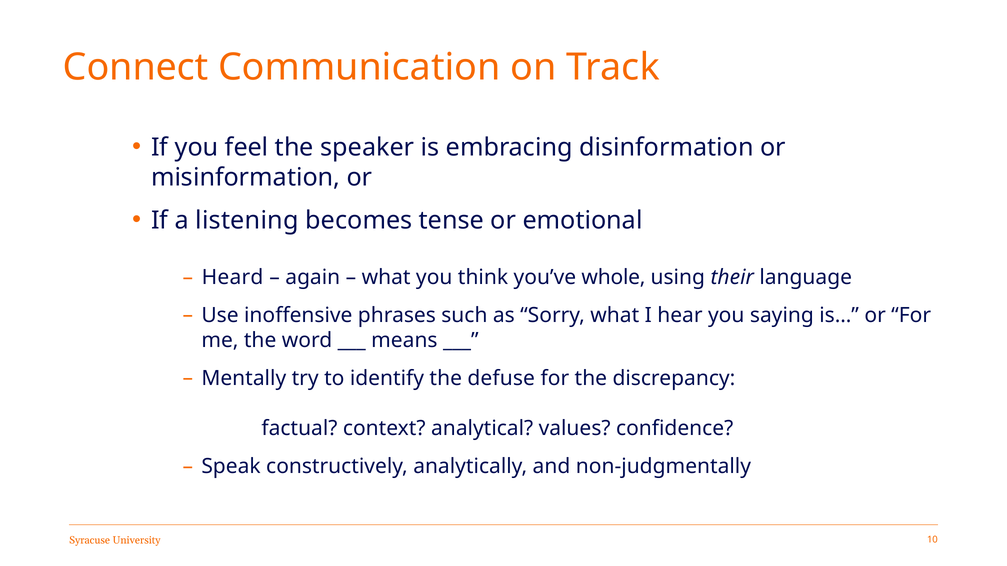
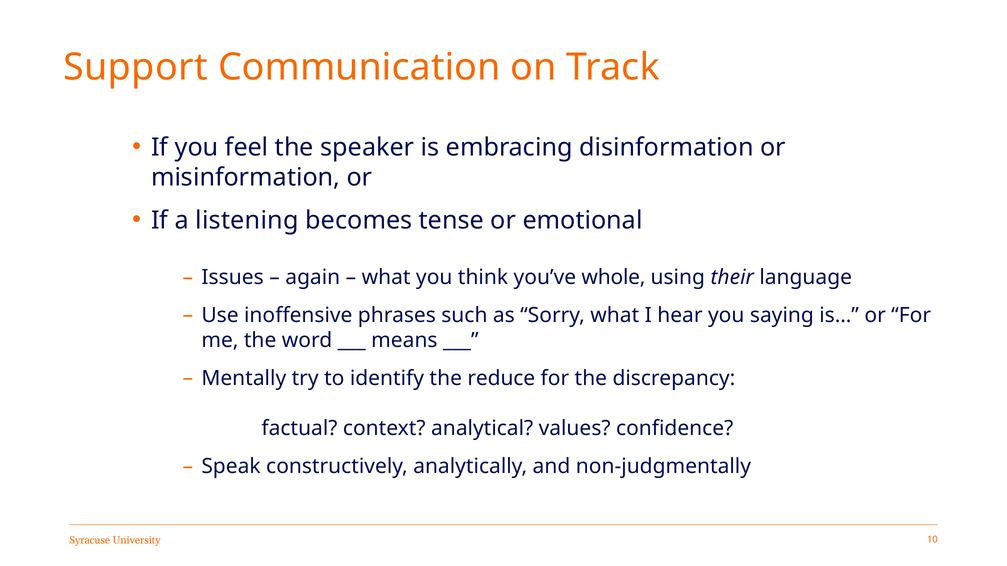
Connect: Connect -> Support
Heard: Heard -> Issues
defuse: defuse -> reduce
